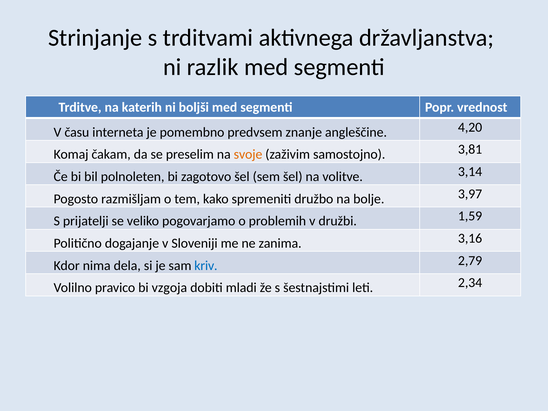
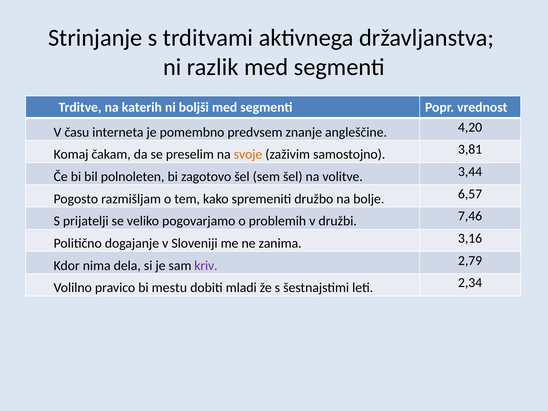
3,14: 3,14 -> 3,44
3,97: 3,97 -> 6,57
1,59: 1,59 -> 7,46
kriv colour: blue -> purple
vzgoja: vzgoja -> mestu
